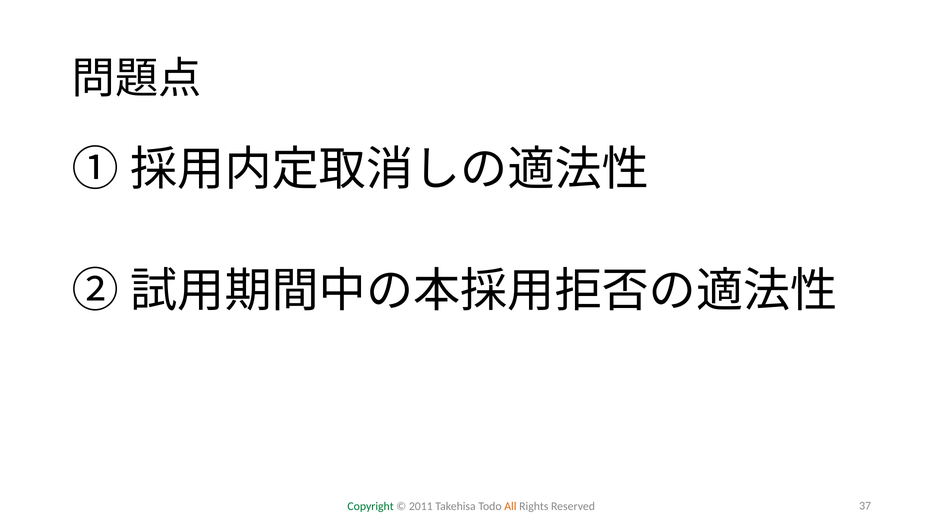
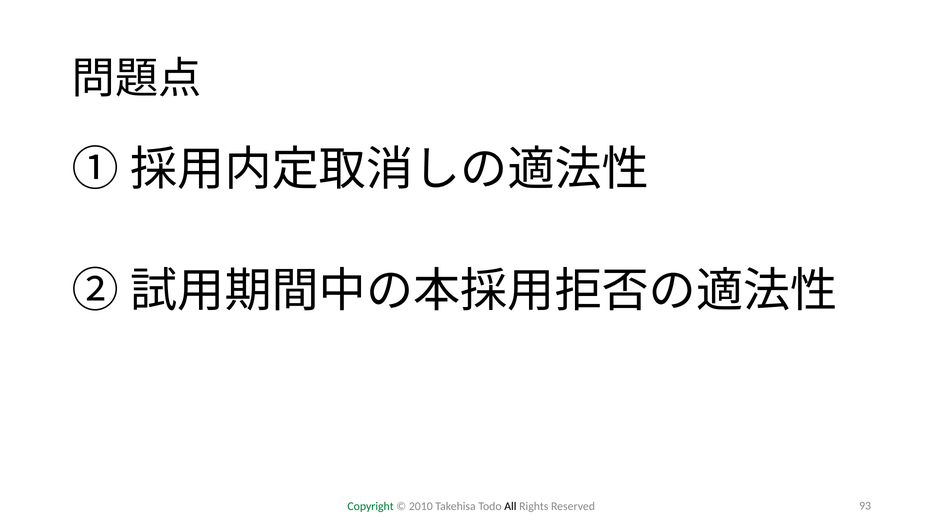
2011: 2011 -> 2010
All colour: orange -> black
37: 37 -> 93
